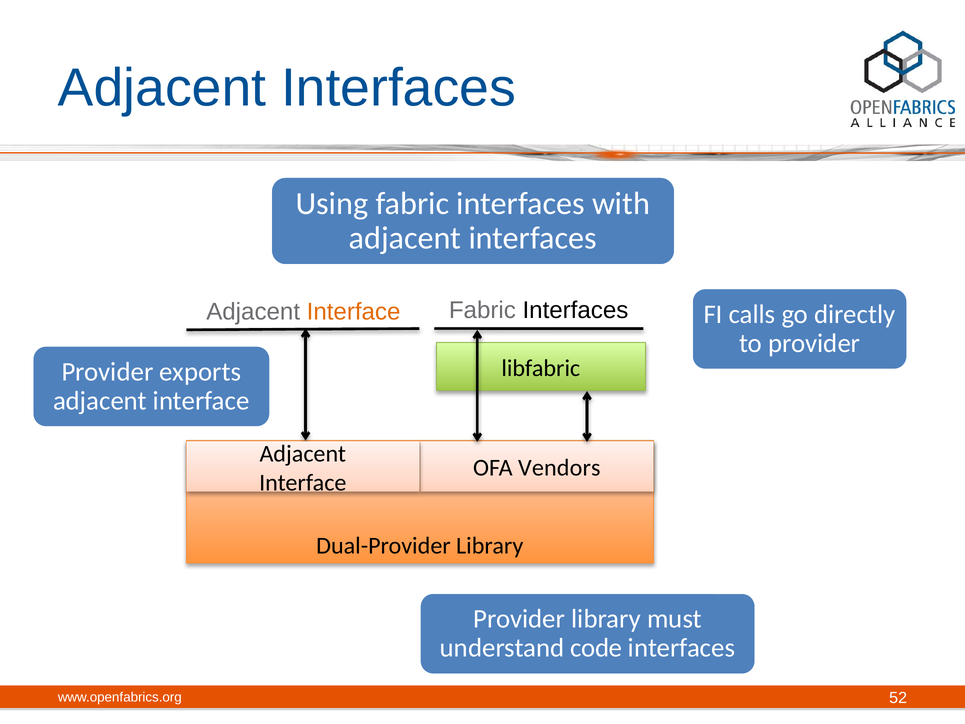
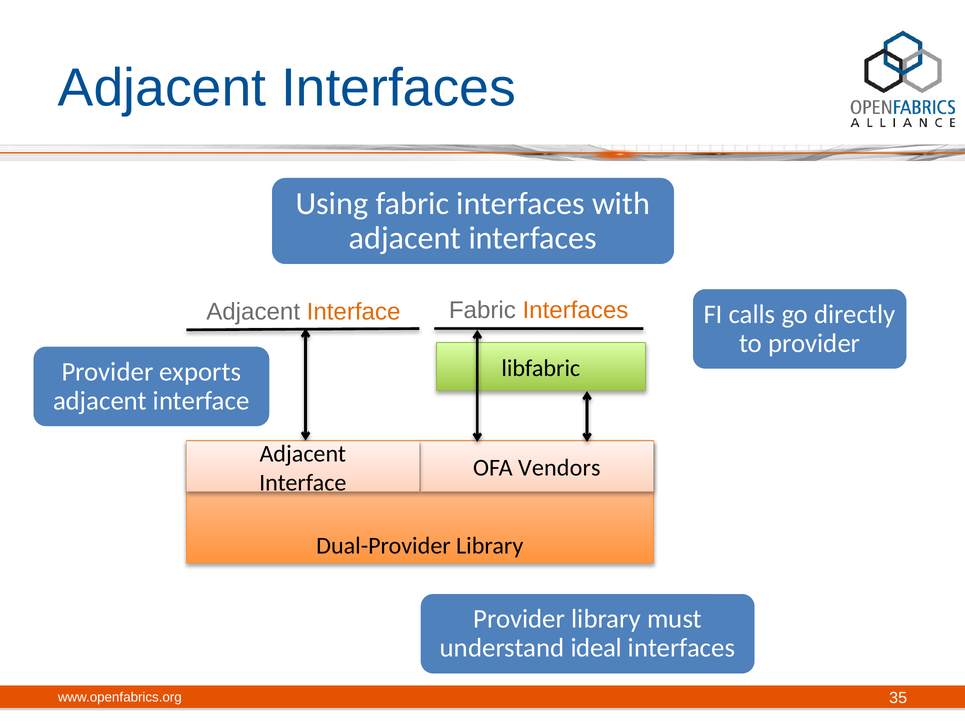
Interfaces at (575, 310) colour: black -> orange
code: code -> ideal
52: 52 -> 35
